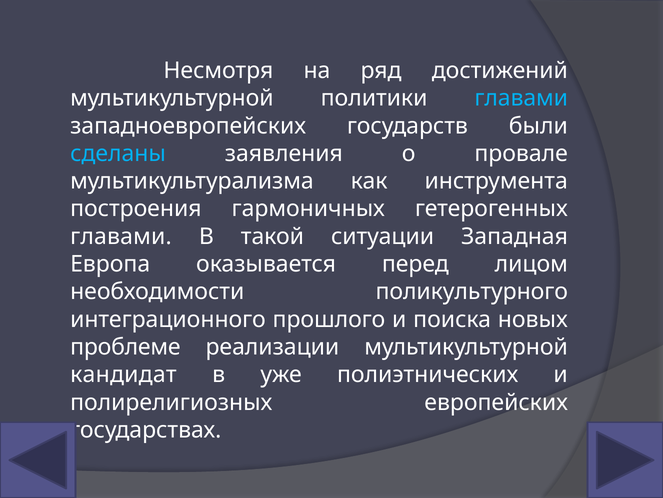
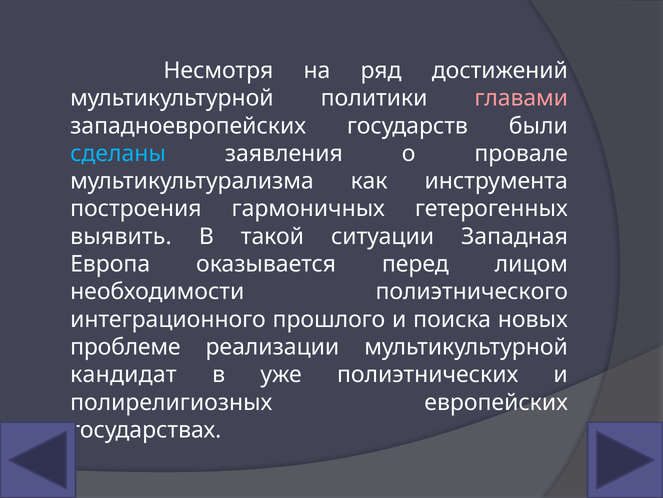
главами at (521, 98) colour: light blue -> pink
главами at (121, 236): главами -> выявить
поликультурного: поликультурного -> полиэтнического
